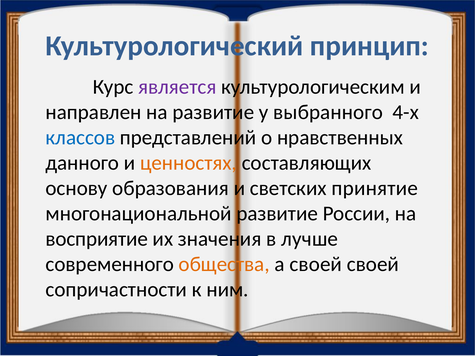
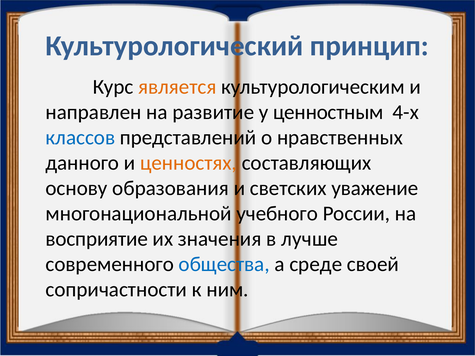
является colour: purple -> orange
выбранного: выбранного -> ценностным
принятие: принятие -> уважение
многонациональной развитие: развитие -> учебного
общества colour: orange -> blue
а своей: своей -> среде
